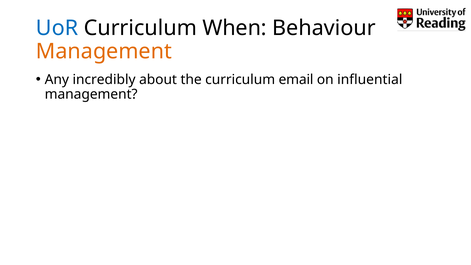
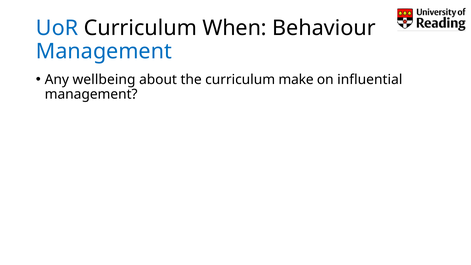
Management at (104, 51) colour: orange -> blue
incredibly: incredibly -> wellbeing
email: email -> make
